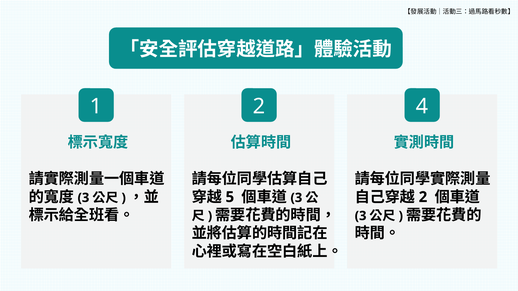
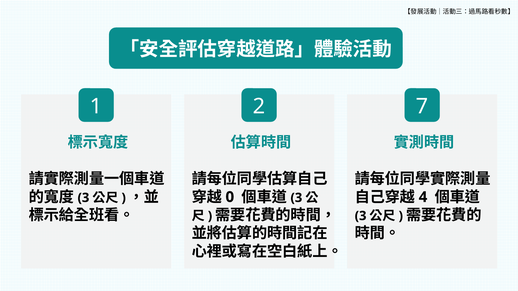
4: 4 -> 7
5: 5 -> 0
2 at (423, 197): 2 -> 4
